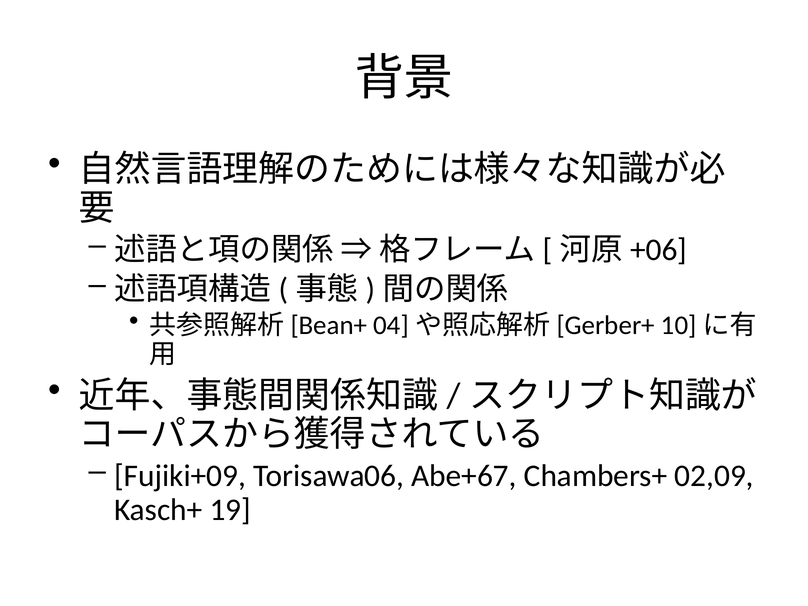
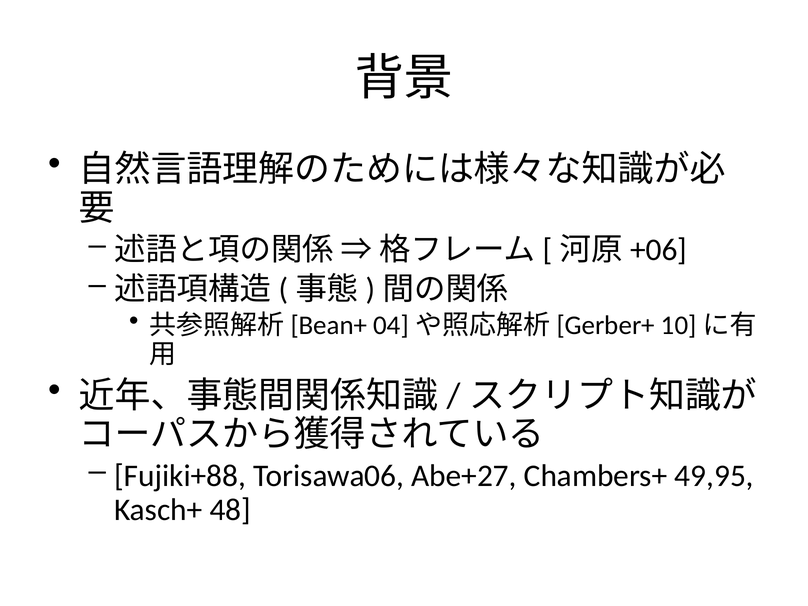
Fujiki+09: Fujiki+09 -> Fujiki+88
Abe+67: Abe+67 -> Abe+27
02,09: 02,09 -> 49,95
19: 19 -> 48
